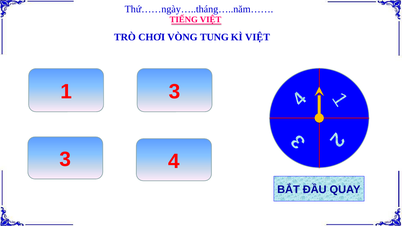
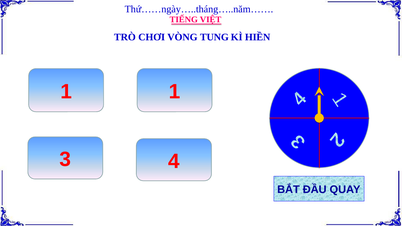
KÌ VIỆT: VIỆT -> HIỀN
1 3: 3 -> 1
